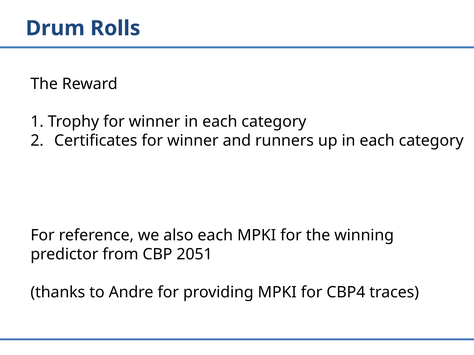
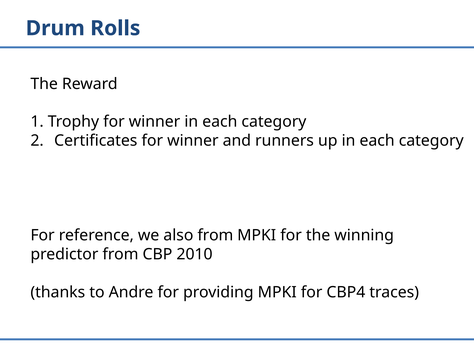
also each: each -> from
2051: 2051 -> 2010
